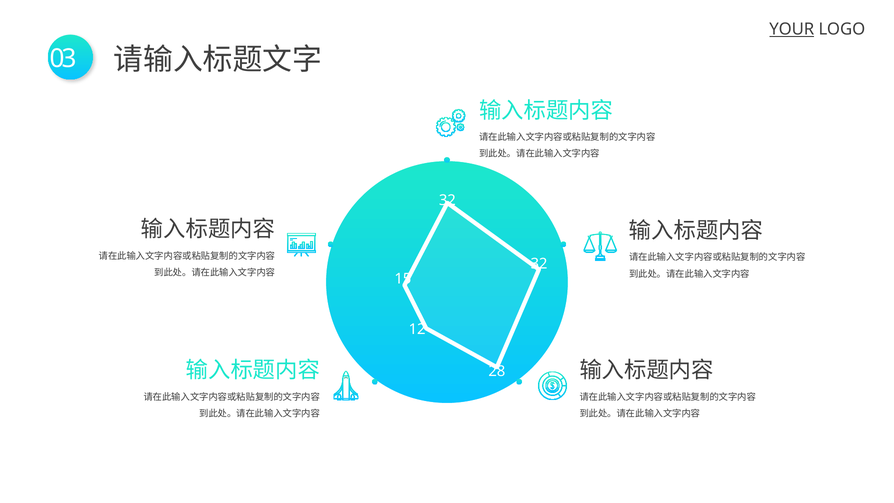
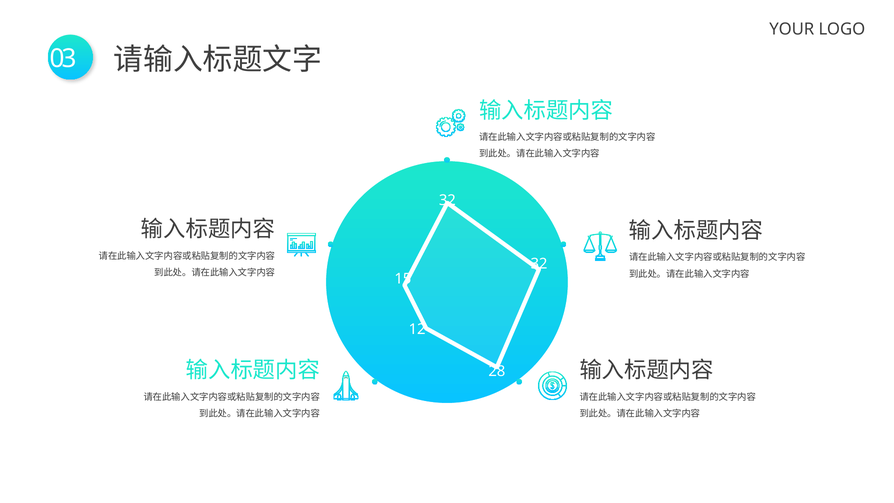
YOUR underline: present -> none
